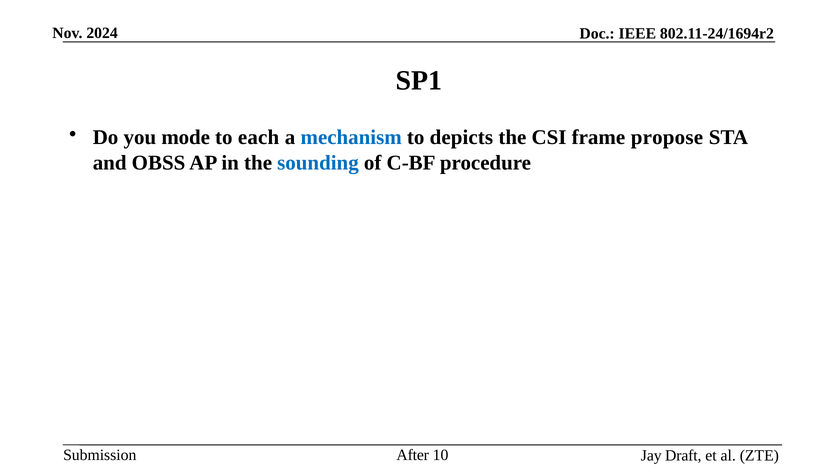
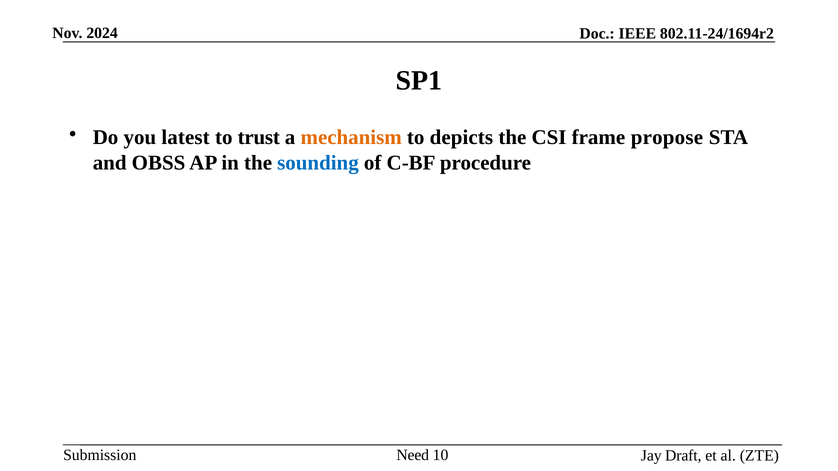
mode: mode -> latest
each: each -> trust
mechanism colour: blue -> orange
After: After -> Need
